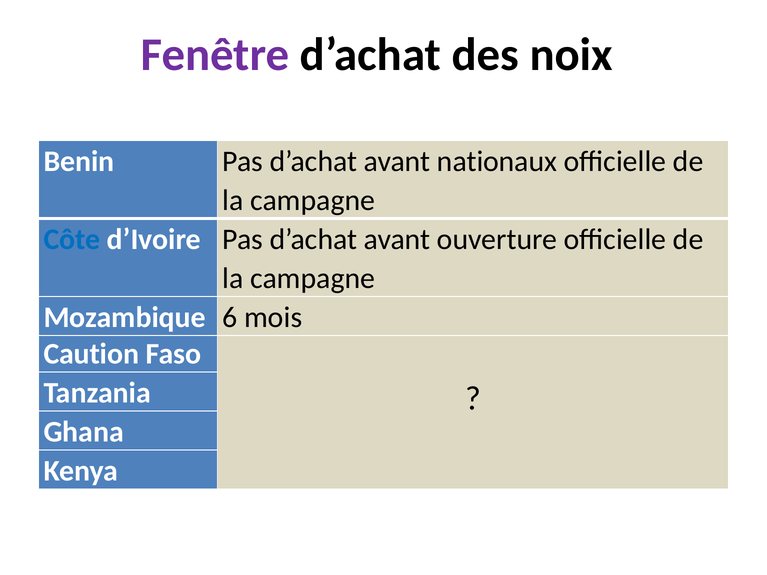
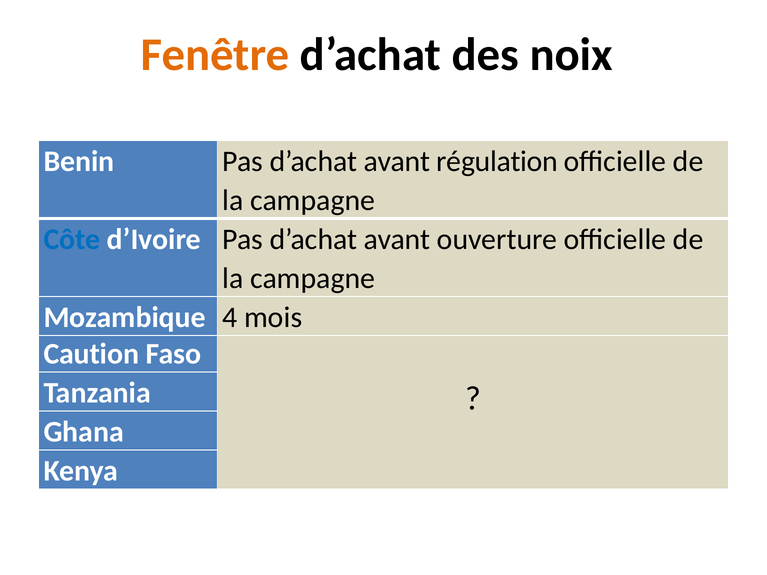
Fenêtre colour: purple -> orange
nationaux: nationaux -> régulation
6: 6 -> 4
